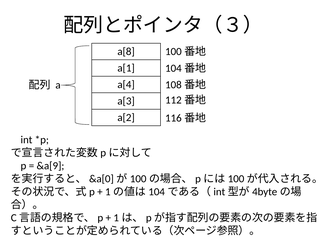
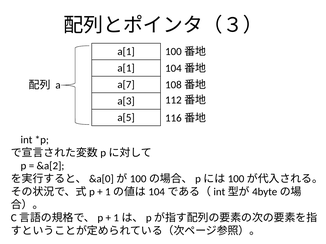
a[8 at (126, 52): a[8 -> a[1
a[4: a[4 -> a[7
a[2: a[2 -> a[5
&a[9: &a[9 -> &a[2
